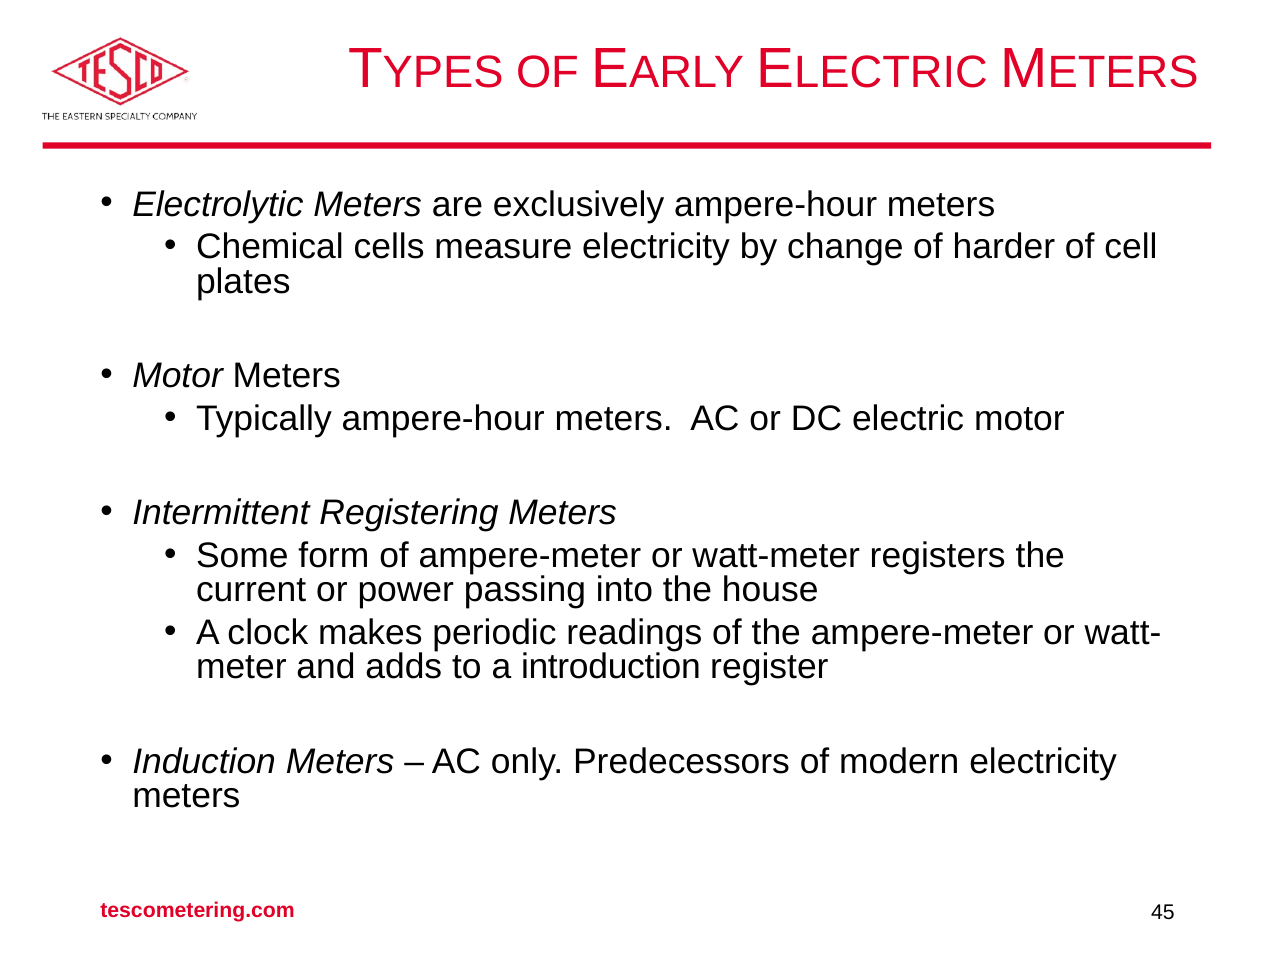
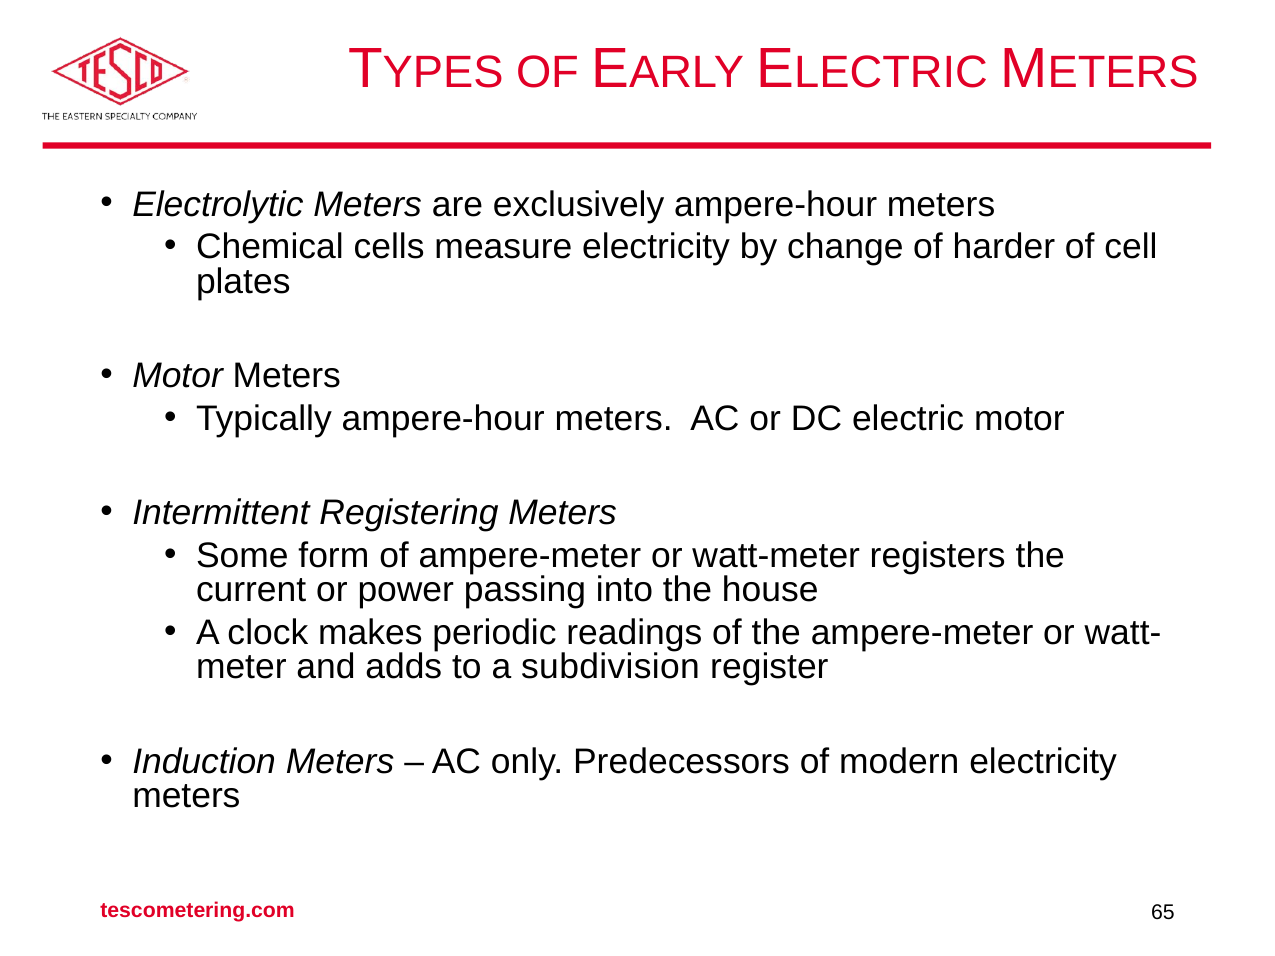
introduction: introduction -> subdivision
45: 45 -> 65
